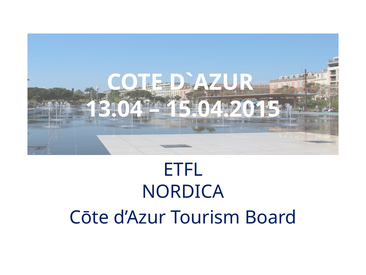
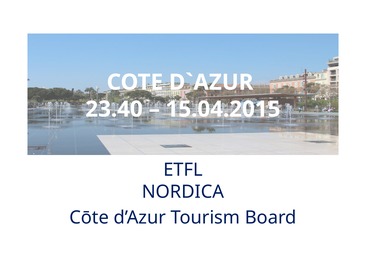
13.04: 13.04 -> 23.40
